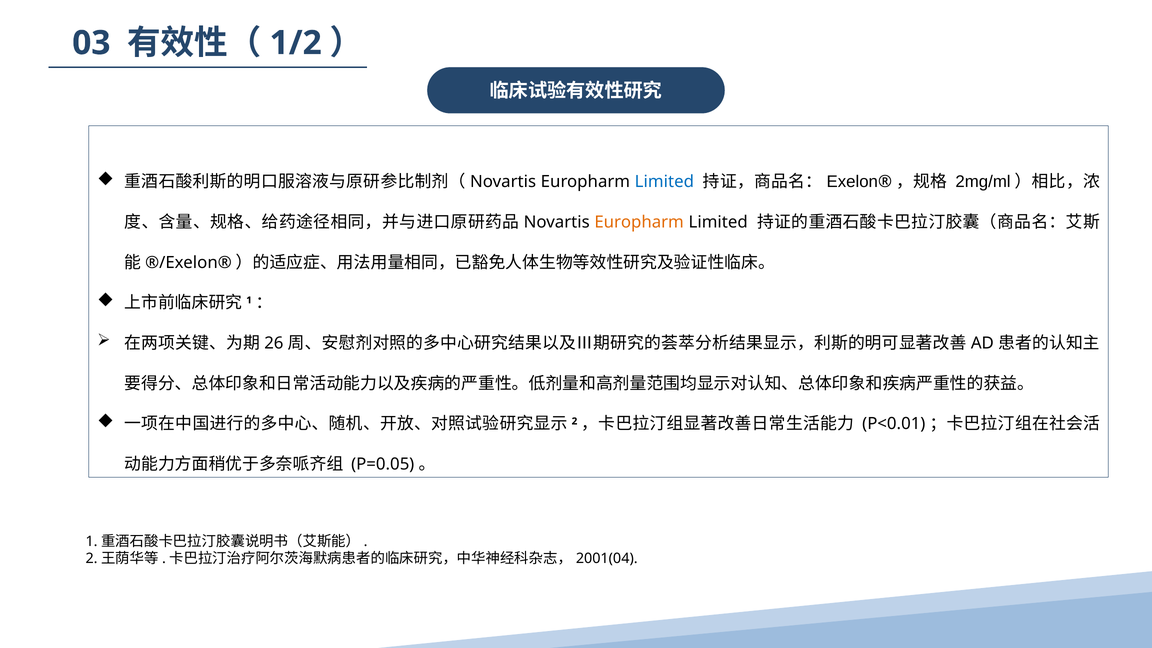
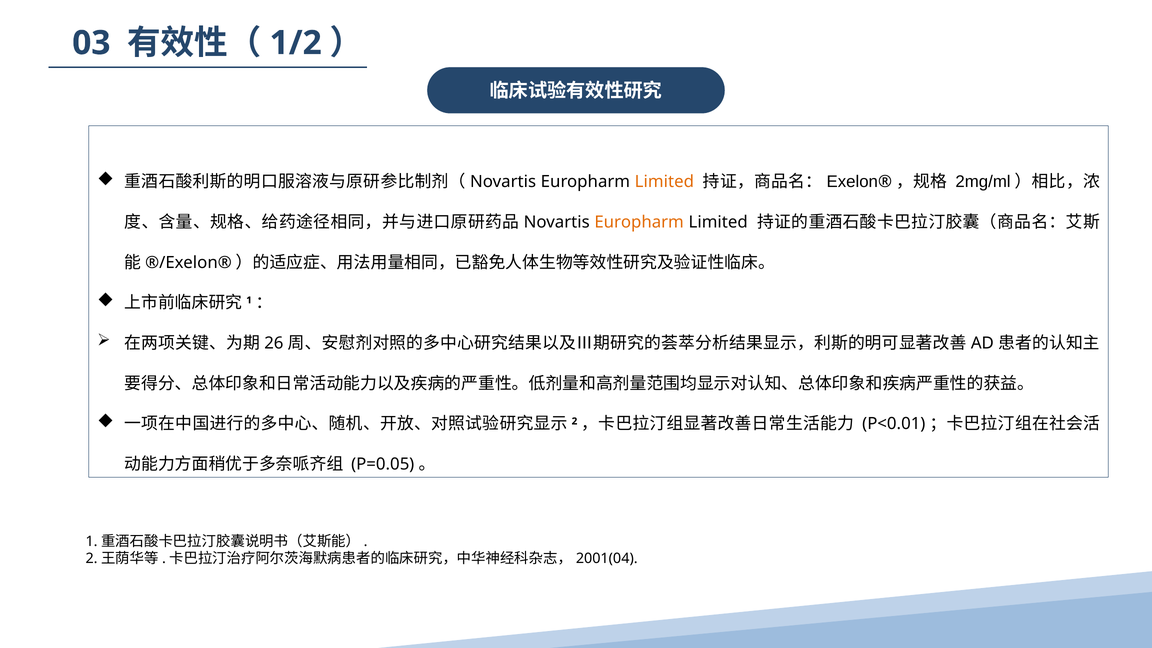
Limited at (664, 182) colour: blue -> orange
